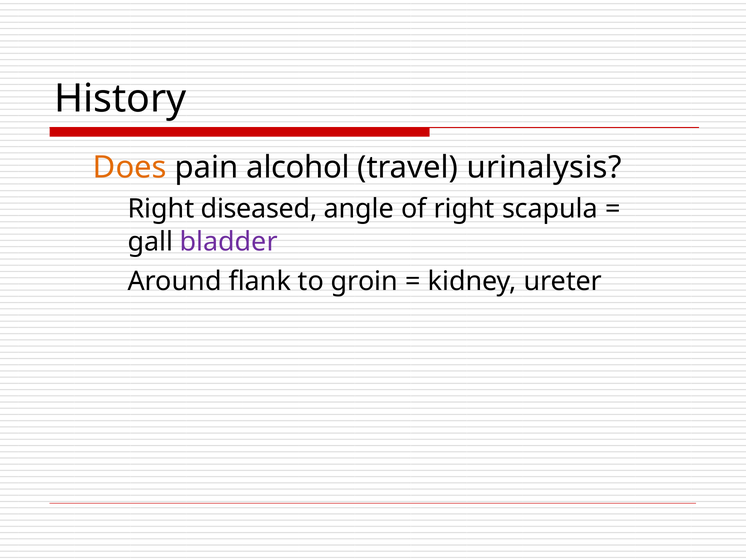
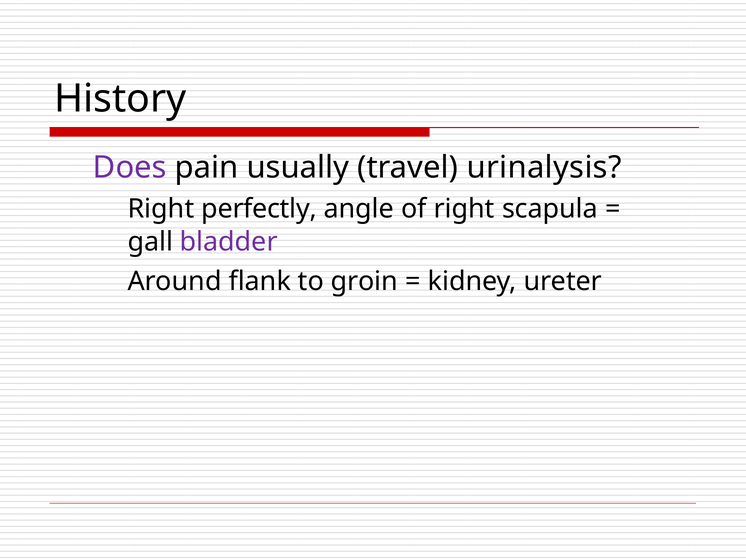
Does colour: orange -> purple
alcohol: alcohol -> usually
diseased: diseased -> perfectly
